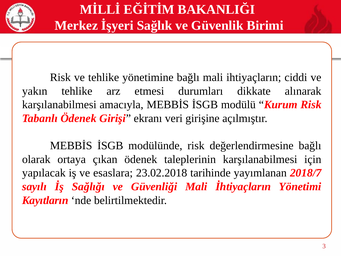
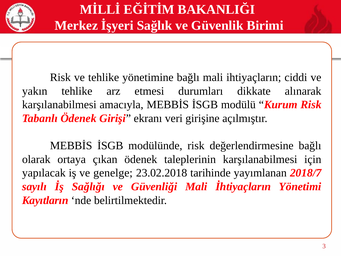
esaslara: esaslara -> genelge
